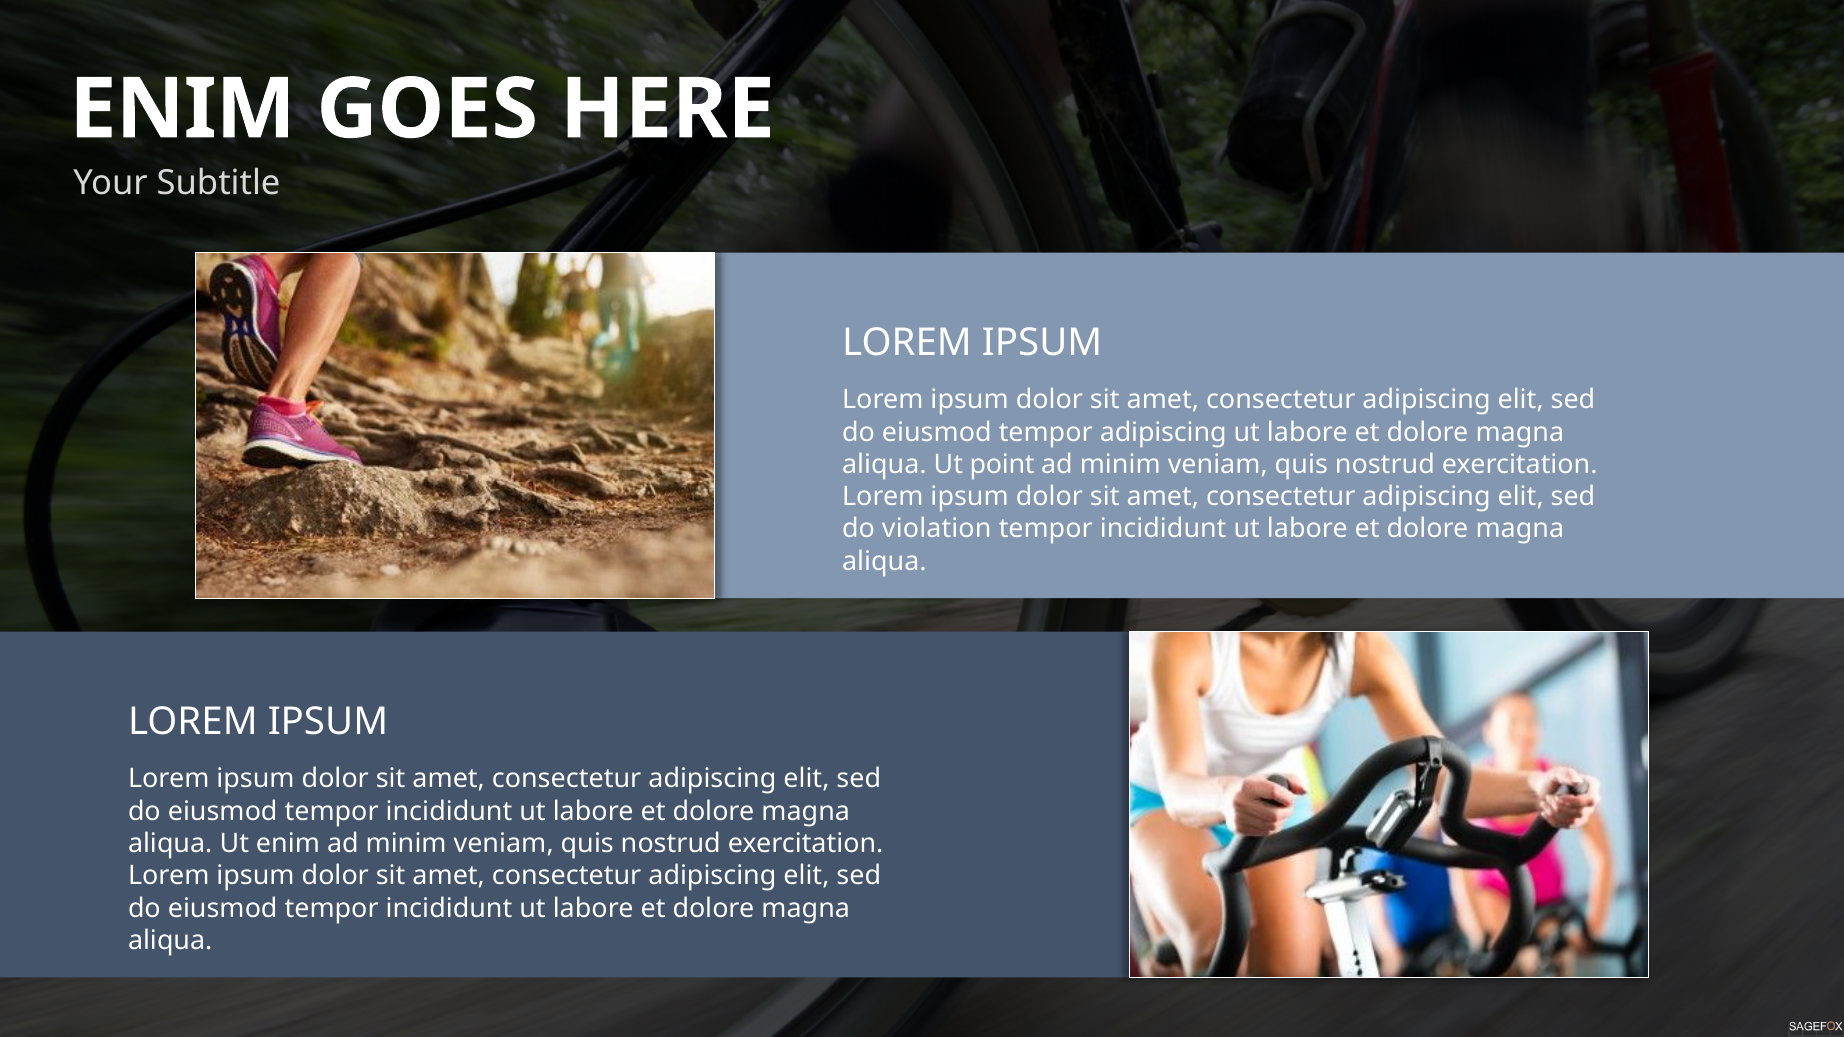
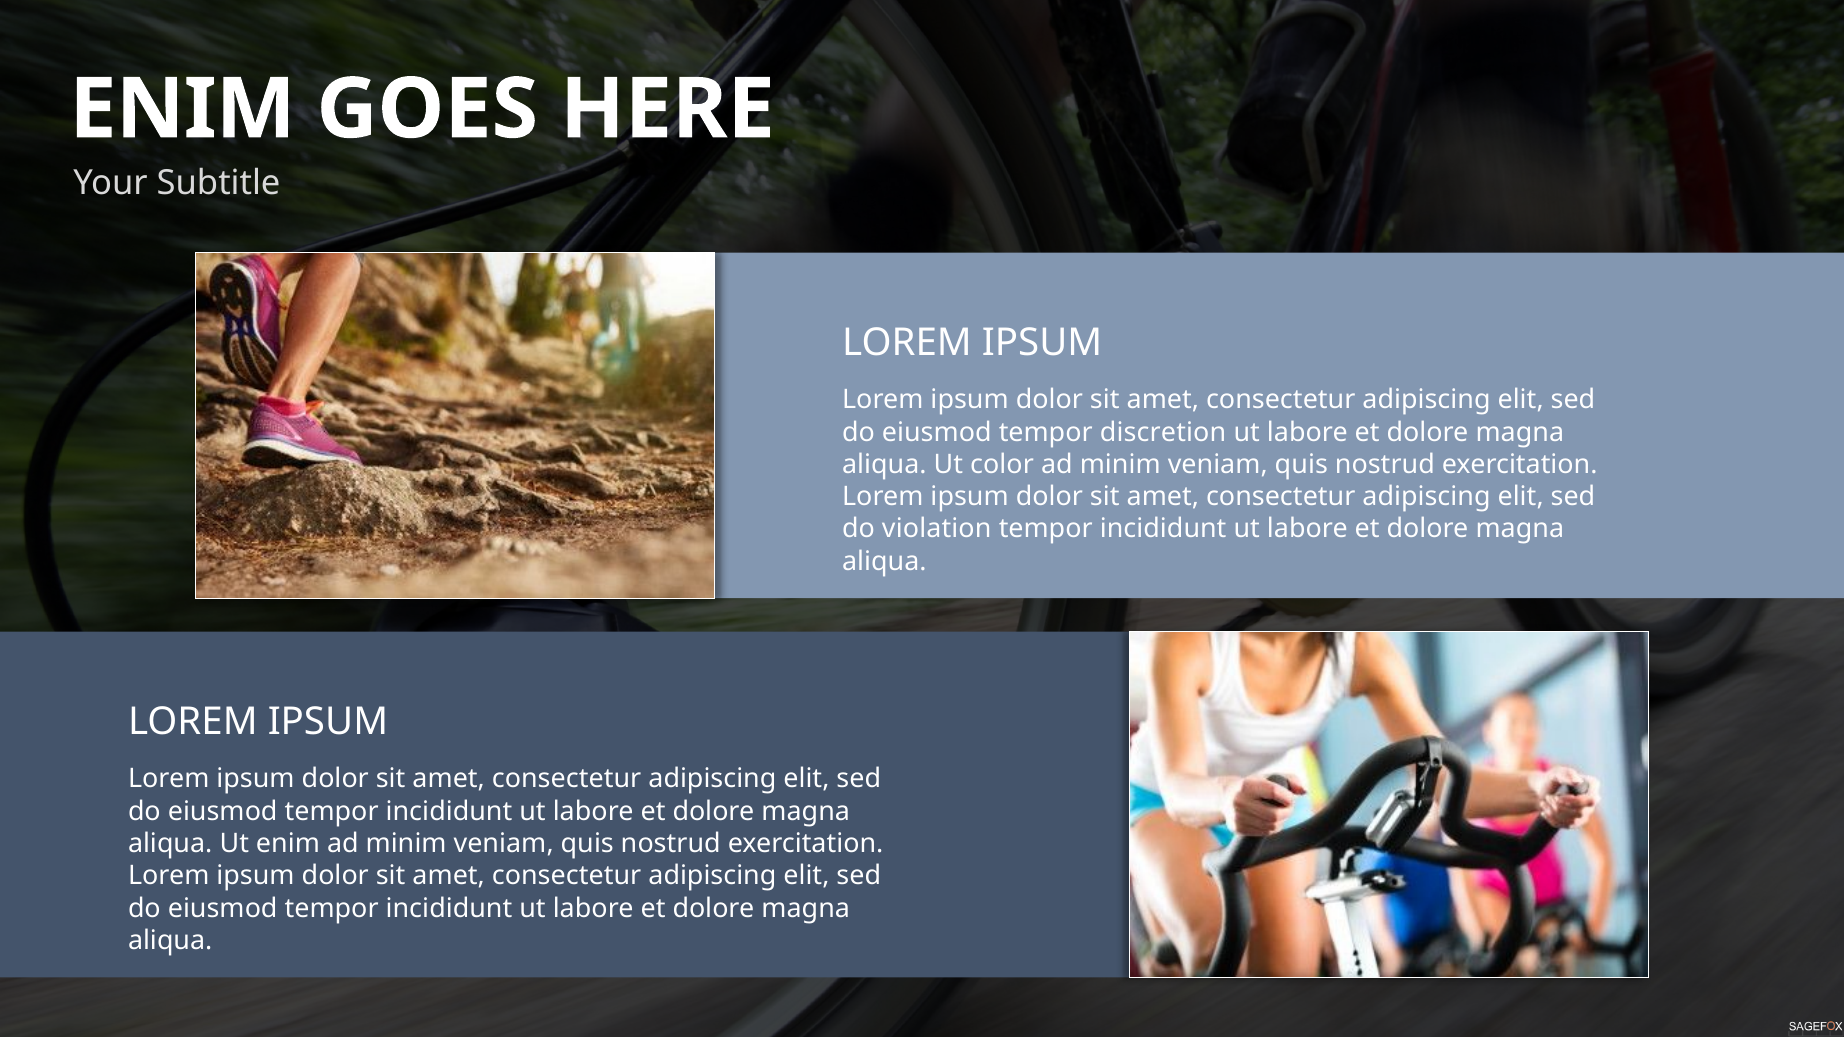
tempor adipiscing: adipiscing -> discretion
point: point -> color
